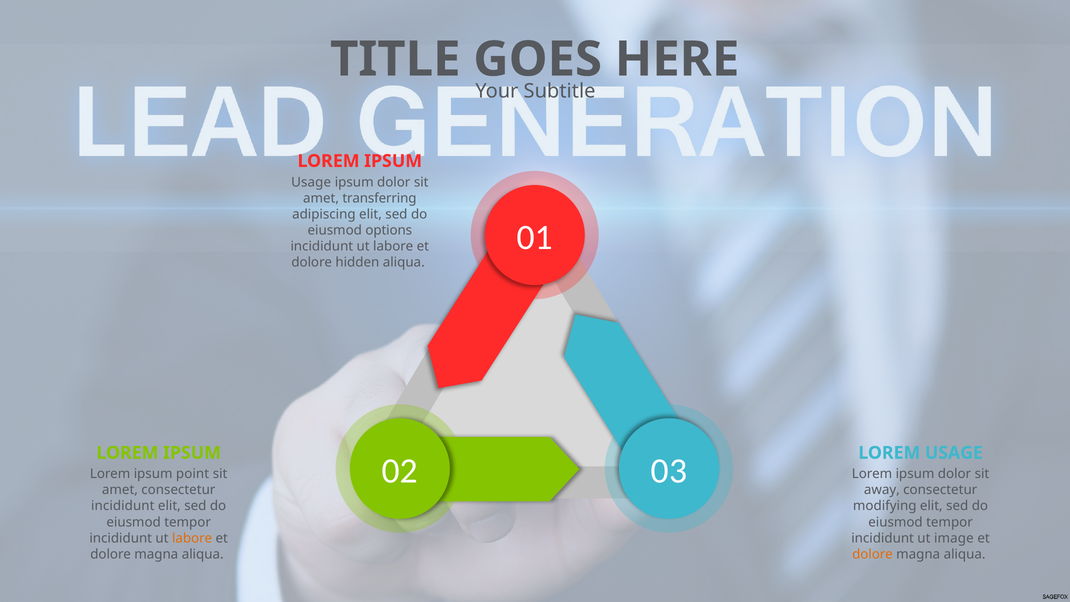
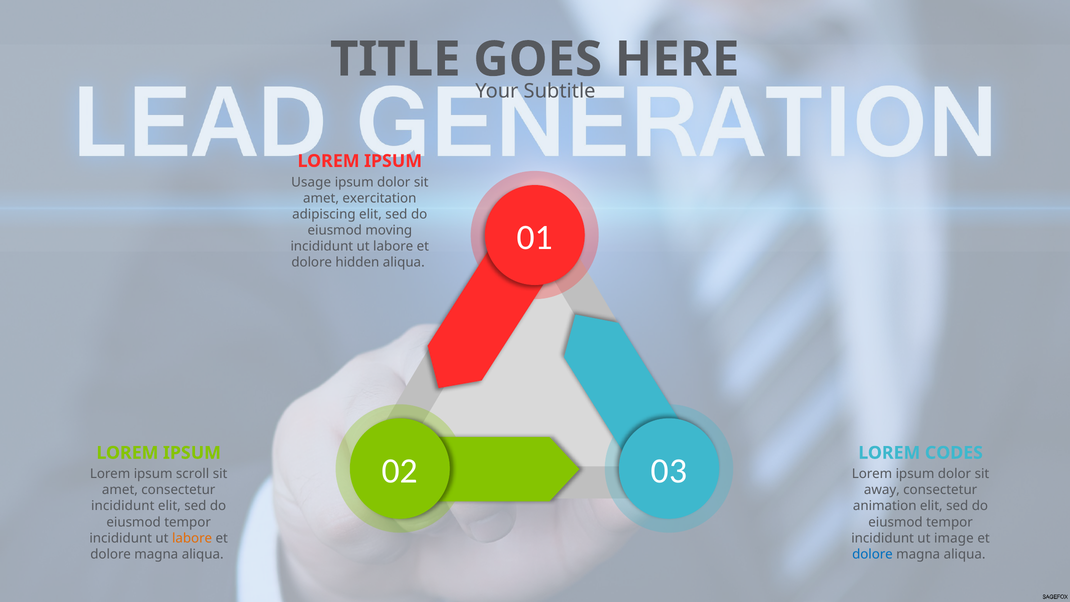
transferring: transferring -> exercitation
options: options -> moving
LOREM USAGE: USAGE -> CODES
point: point -> scroll
modifying: modifying -> animation
dolore at (872, 554) colour: orange -> blue
